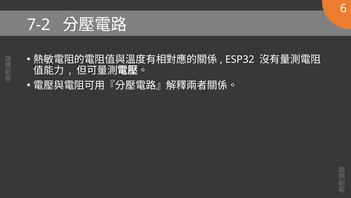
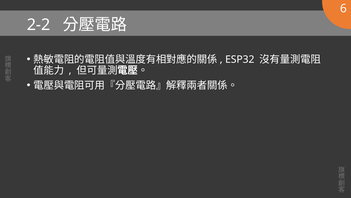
7-2: 7-2 -> 2-2
